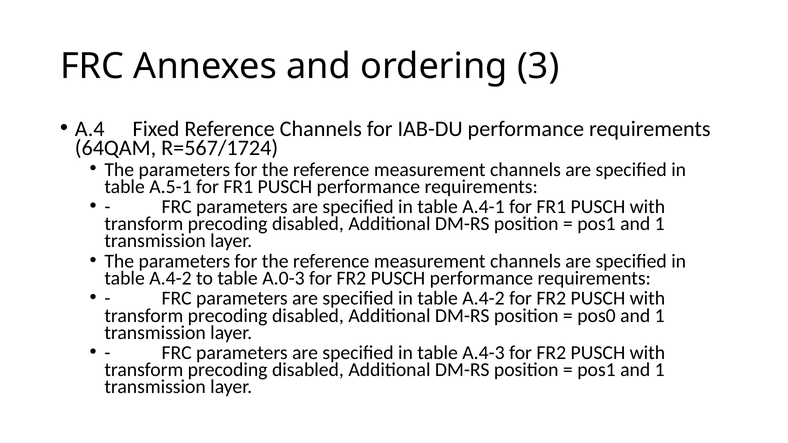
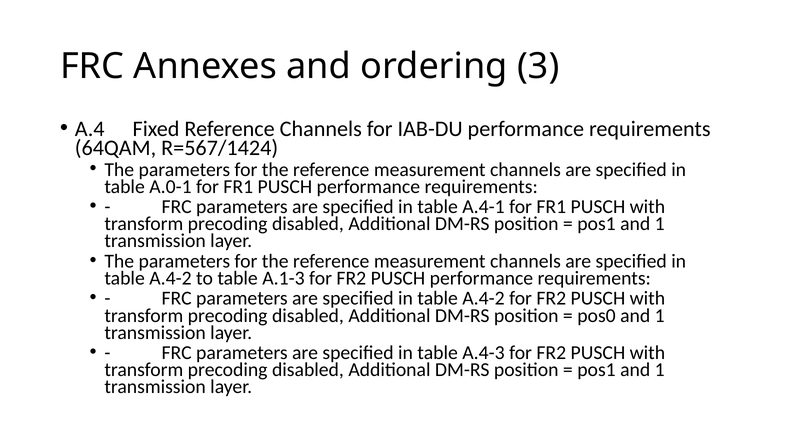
R=567/1724: R=567/1724 -> R=567/1424
A.5-1: A.5-1 -> A.0-1
A.0-3: A.0-3 -> A.1-3
